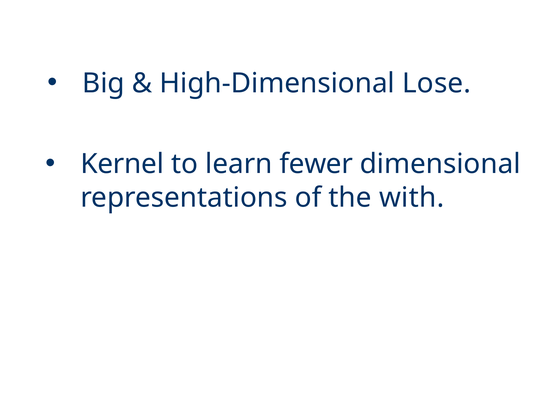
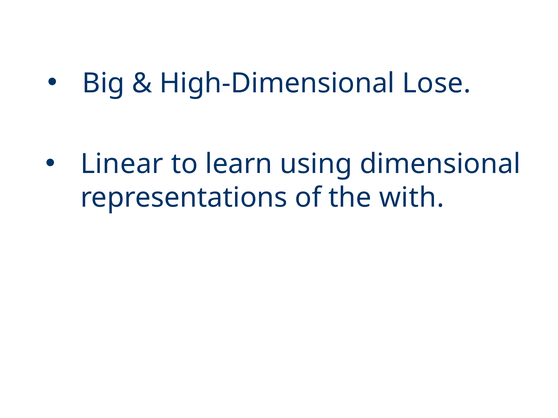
Kernel: Kernel -> Linear
fewer: fewer -> using
